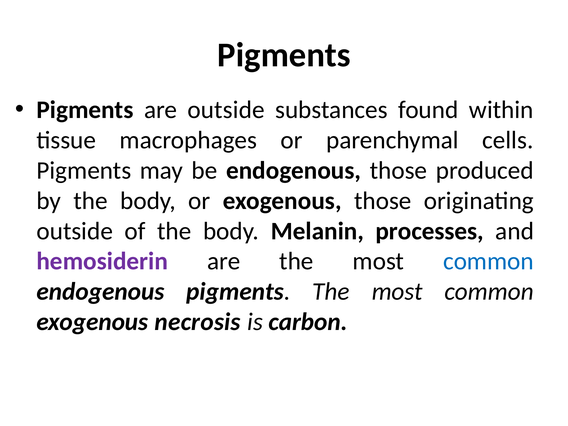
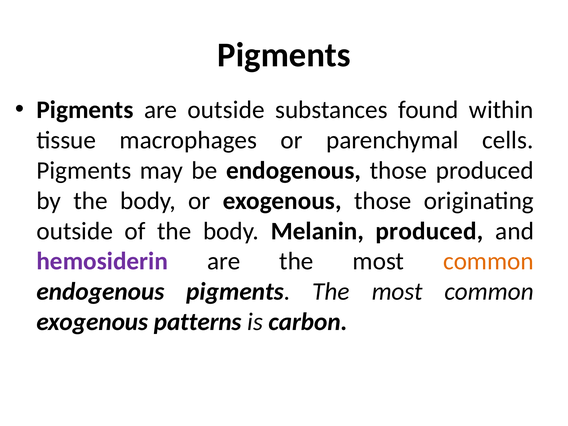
Melanin processes: processes -> produced
common at (488, 261) colour: blue -> orange
necrosis: necrosis -> patterns
